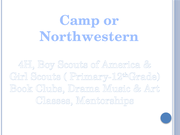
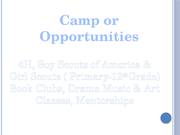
Northwestern: Northwestern -> Opportunities
